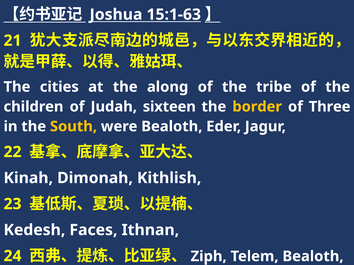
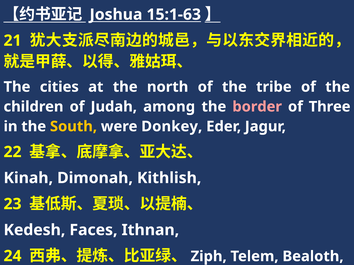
along: along -> north
sixteen: sixteen -> among
border colour: yellow -> pink
were Bealoth: Bealoth -> Donkey
